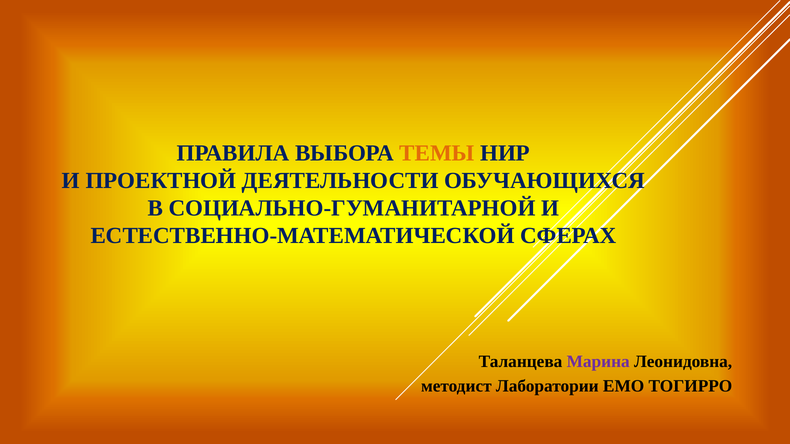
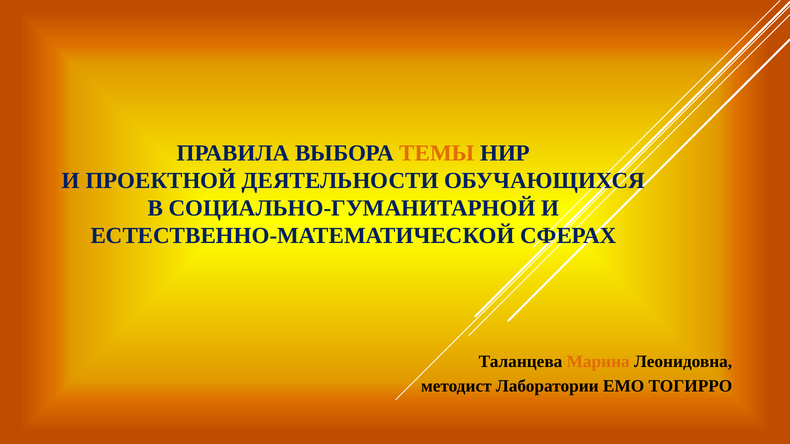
Марина colour: purple -> orange
